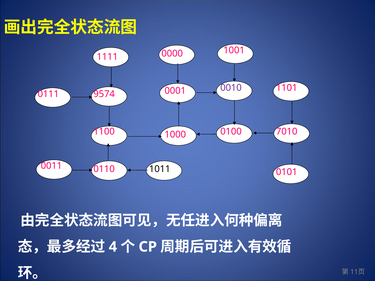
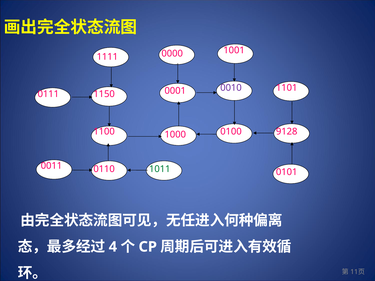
9574: 9574 -> 1150
7010: 7010 -> 9128
1011 colour: black -> green
